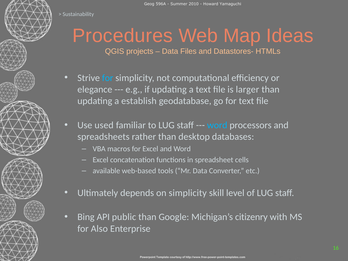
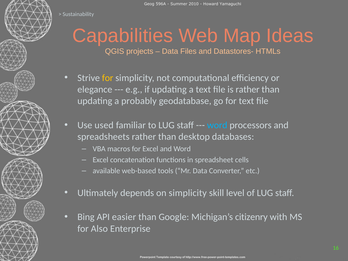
Procedures: Procedures -> Capabilities
for at (108, 78) colour: light blue -> yellow
is larger: larger -> rather
establish: establish -> probably
public: public -> easier
